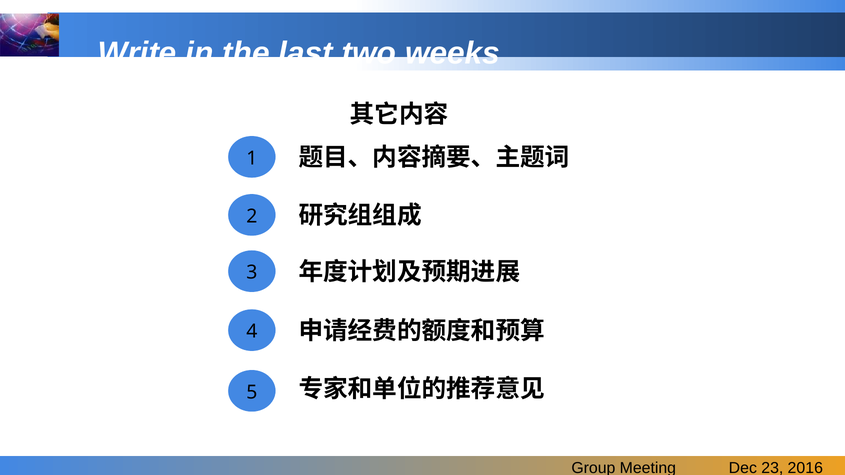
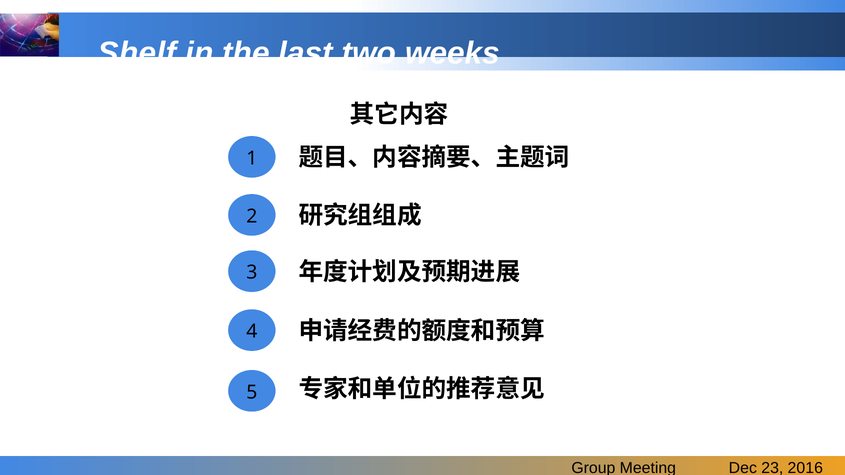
Write: Write -> Shelf
